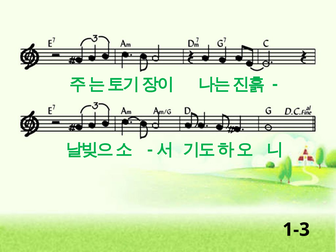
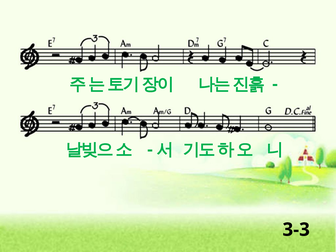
1-3: 1-3 -> 3-3
